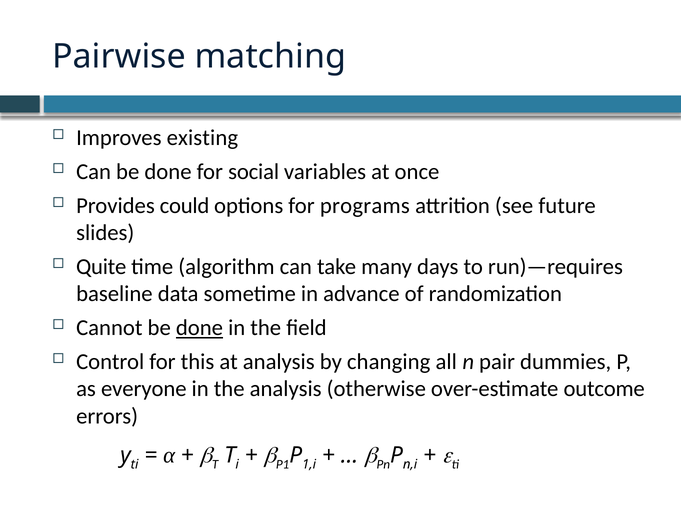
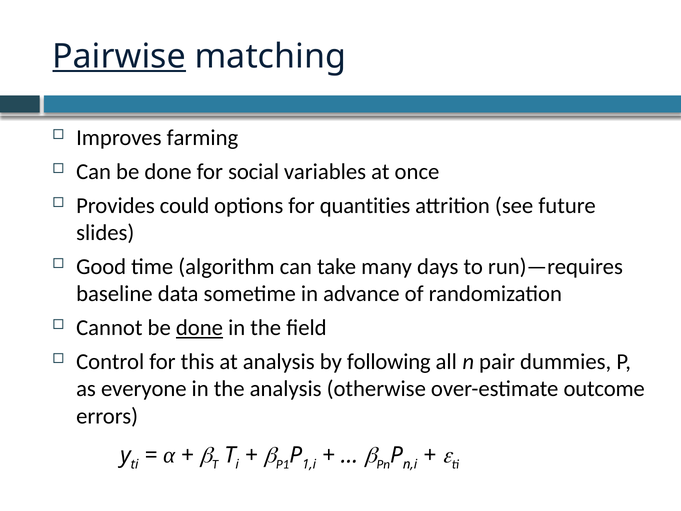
Pairwise underline: none -> present
existing: existing -> farming
programs: programs -> quantities
Quite: Quite -> Good
changing: changing -> following
